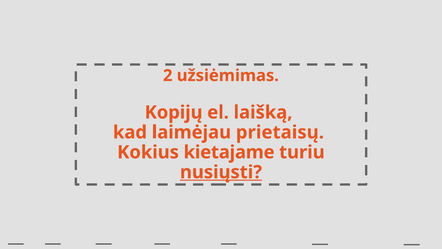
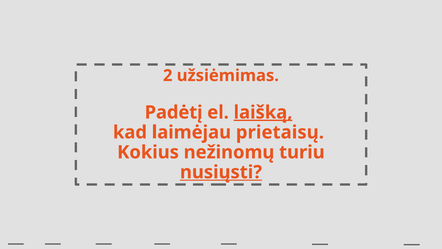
Kopijų: Kopijų -> Padėtį
laišką underline: none -> present
kietajame: kietajame -> nežinomų
